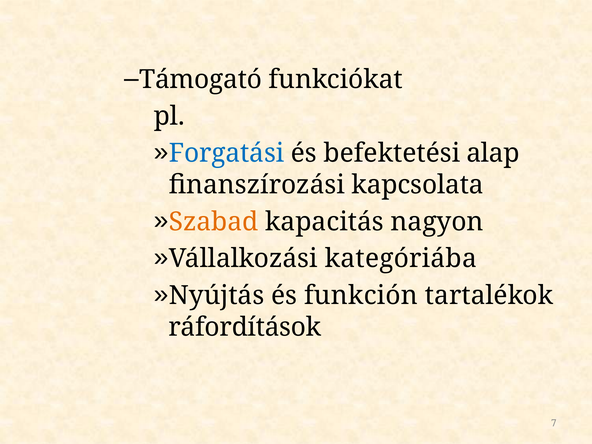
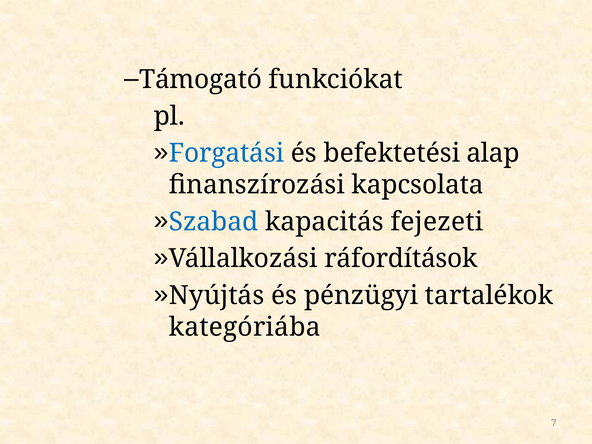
Szabad colour: orange -> blue
nagyon: nagyon -> fejezeti
kategóriába: kategóriába -> ráfordítások
funkción: funkción -> pénzügyi
ráfordítások: ráfordítások -> kategóriába
